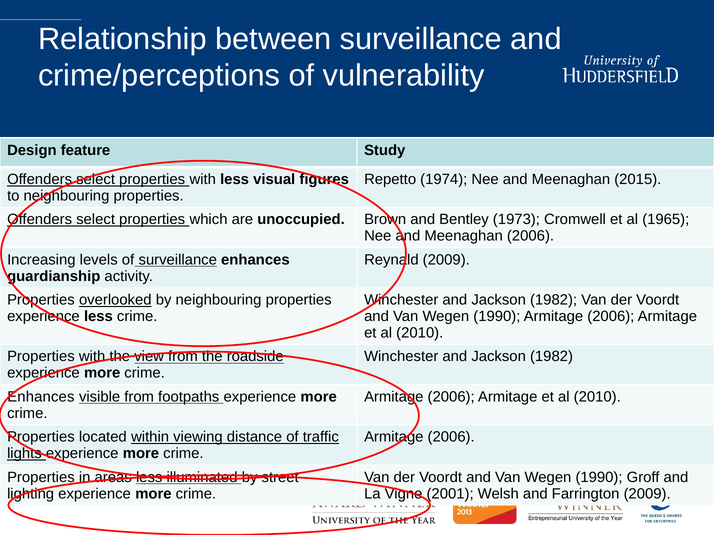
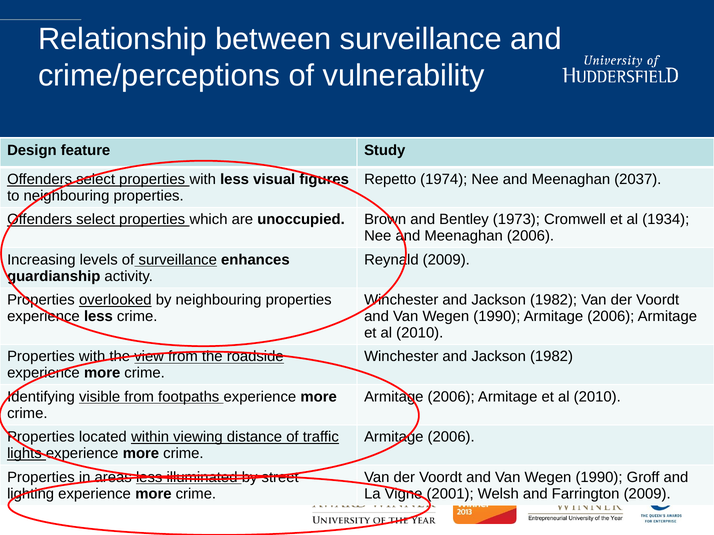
2015: 2015 -> 2037
1965: 1965 -> 1934
Enhances at (41, 397): Enhances -> Identifying
